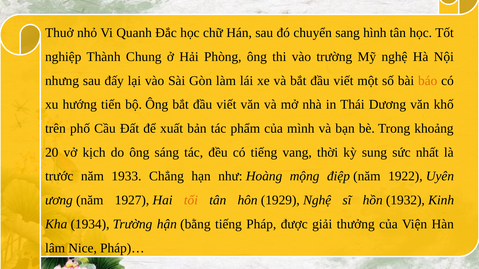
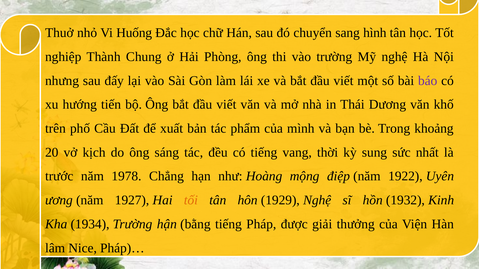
Quanh: Quanh -> Huống
báo colour: orange -> purple
1933: 1933 -> 1978
